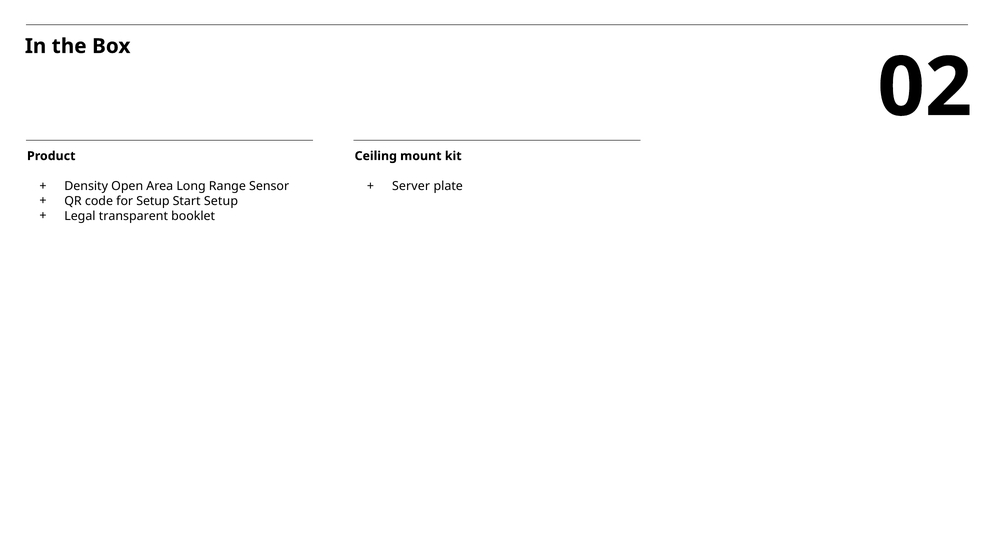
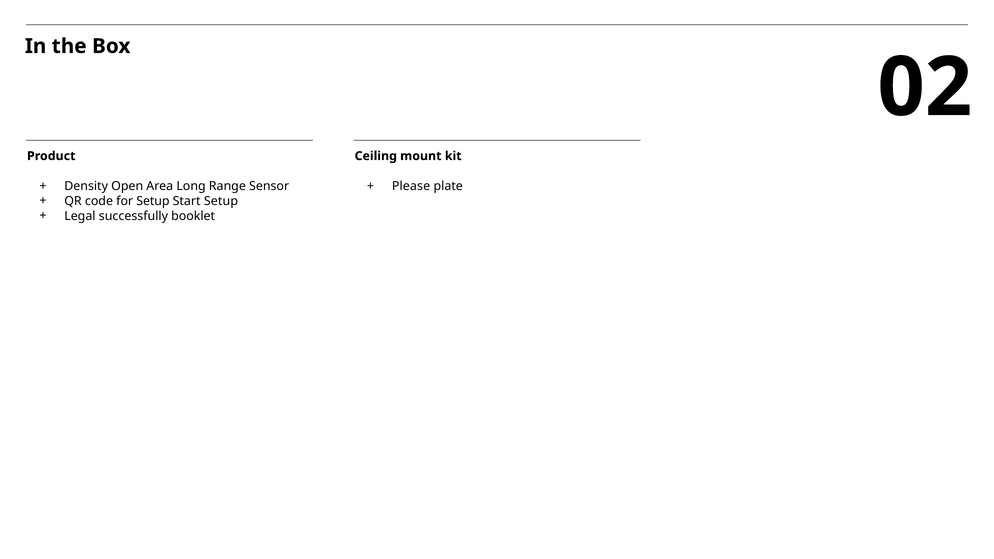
Server: Server -> Please
transparent: transparent -> successfully
